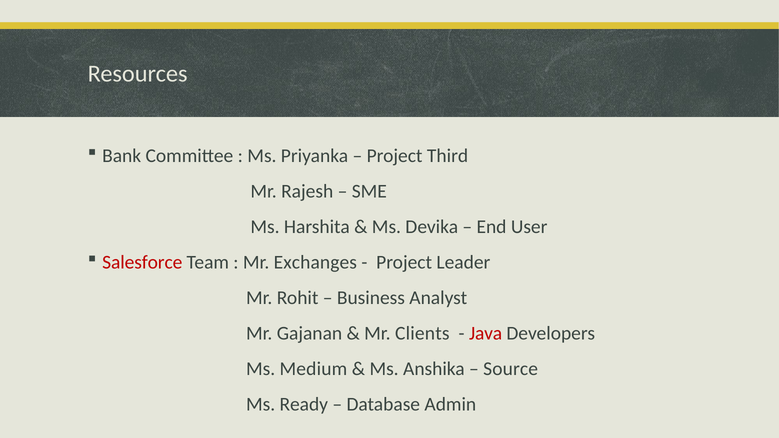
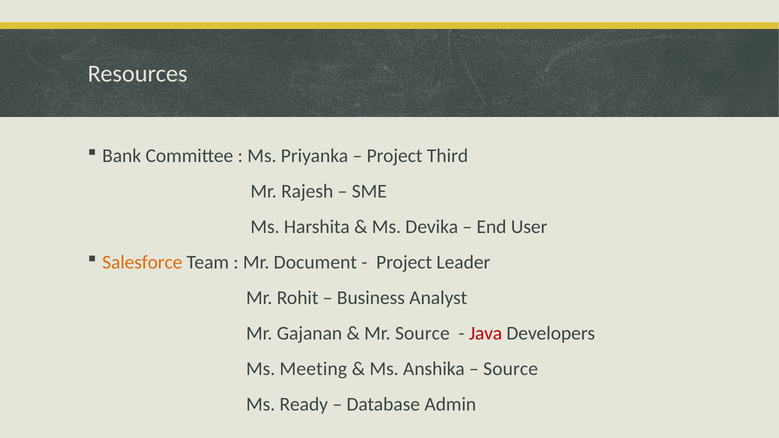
Salesforce colour: red -> orange
Exchanges: Exchanges -> Document
Mr Clients: Clients -> Source
Medium: Medium -> Meeting
